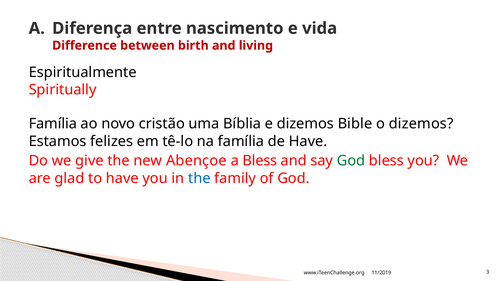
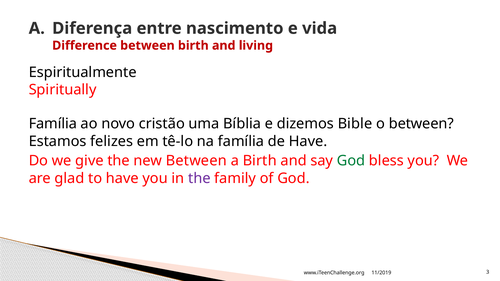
o dizemos: dizemos -> between
new Abençoe: Abençoe -> Between
a Bless: Bless -> Birth
the at (199, 178) colour: blue -> purple
